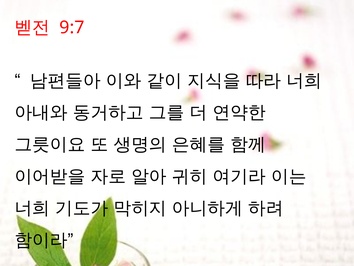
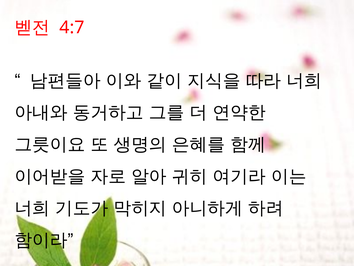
9:7: 9:7 -> 4:7
